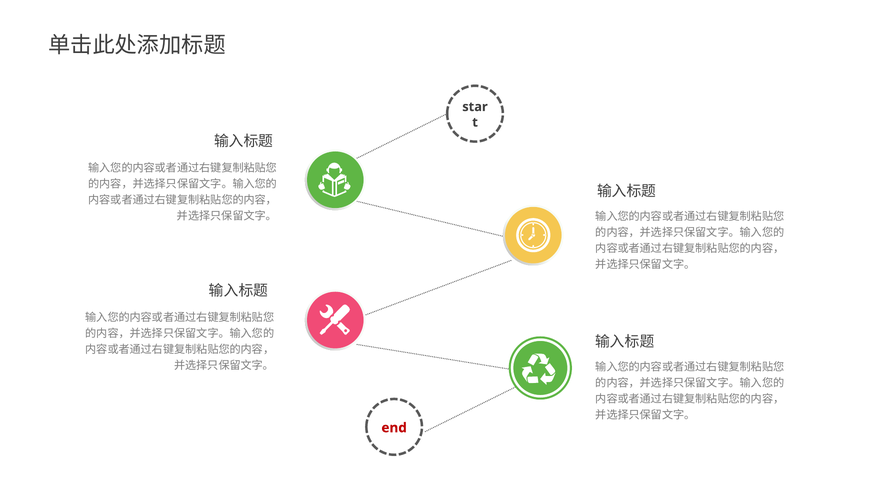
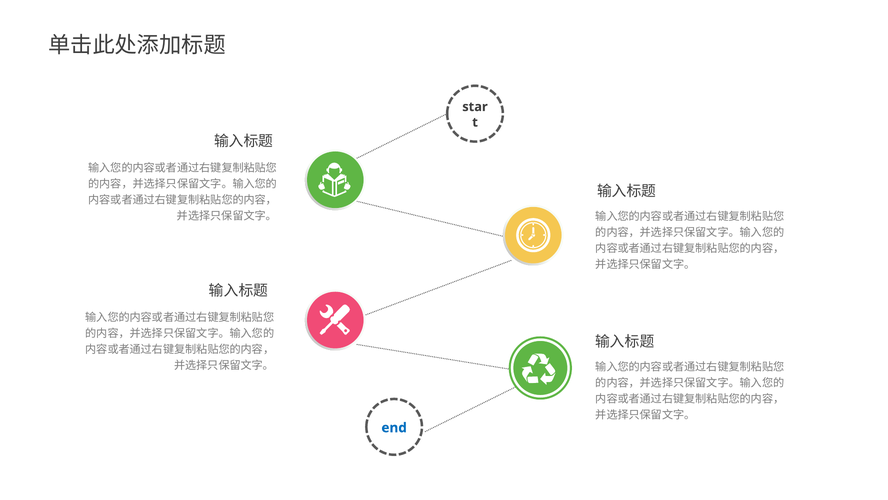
end colour: red -> blue
